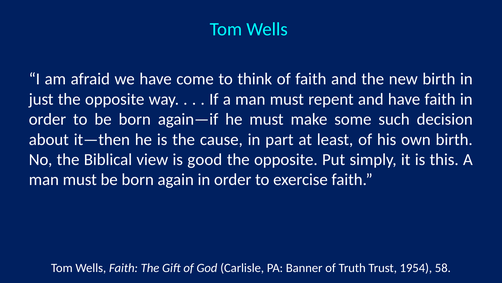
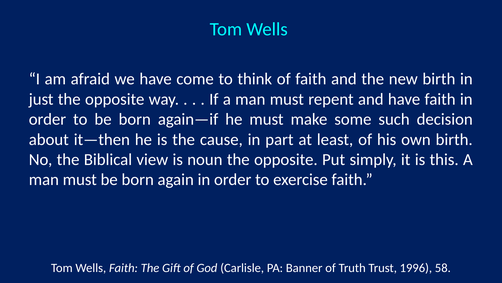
good: good -> noun
1954: 1954 -> 1996
